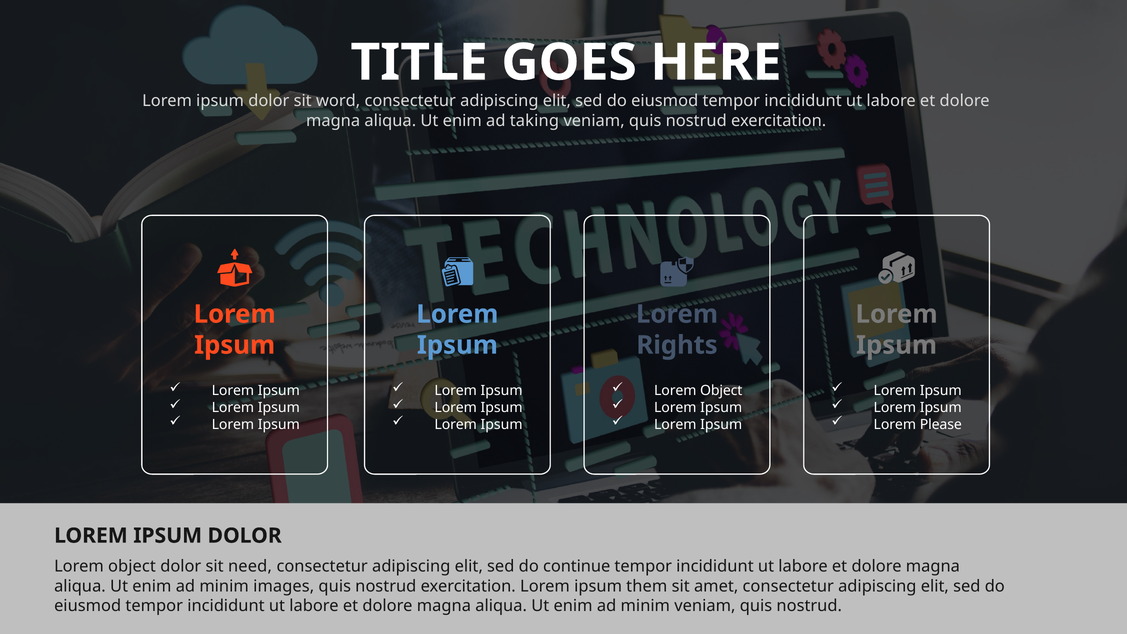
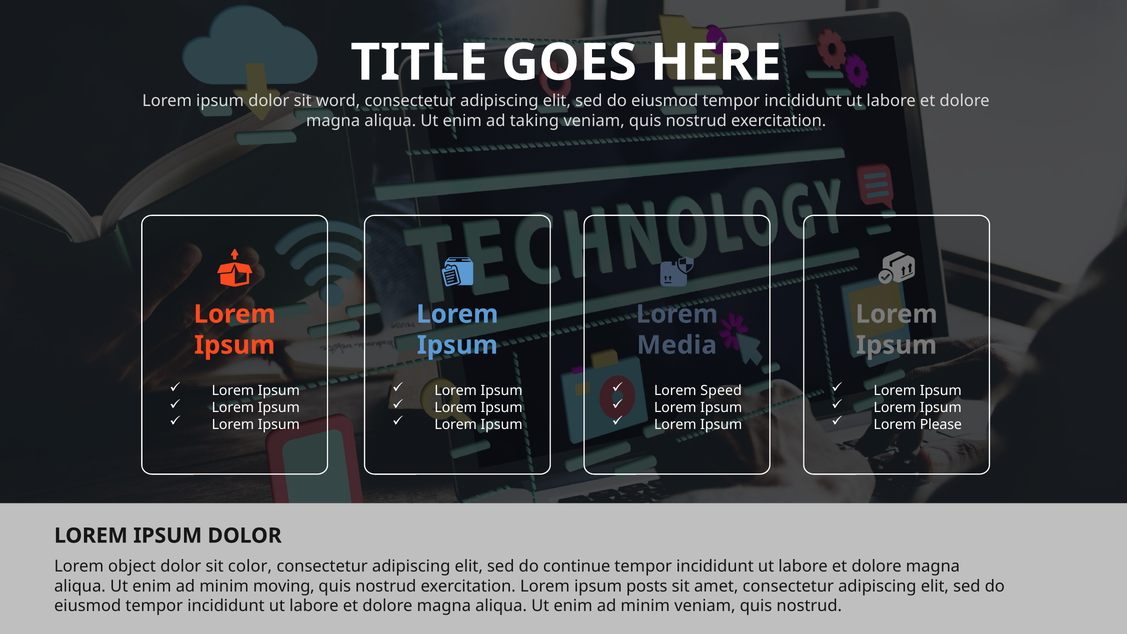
Rights: Rights -> Media
Object at (721, 391): Object -> Speed
need: need -> color
images: images -> moving
them: them -> posts
